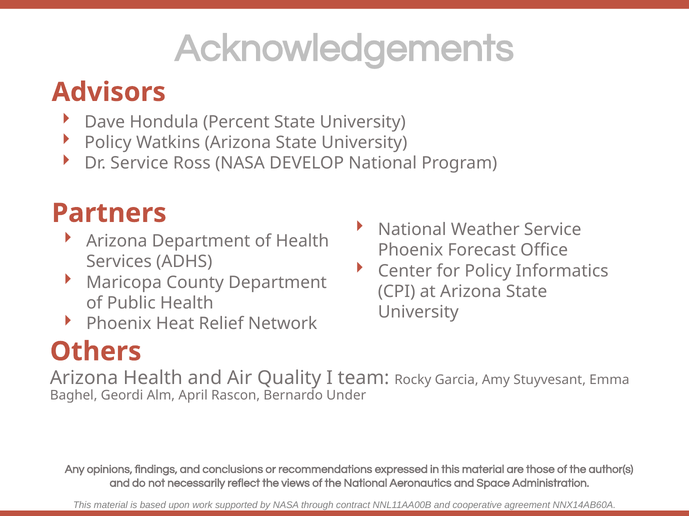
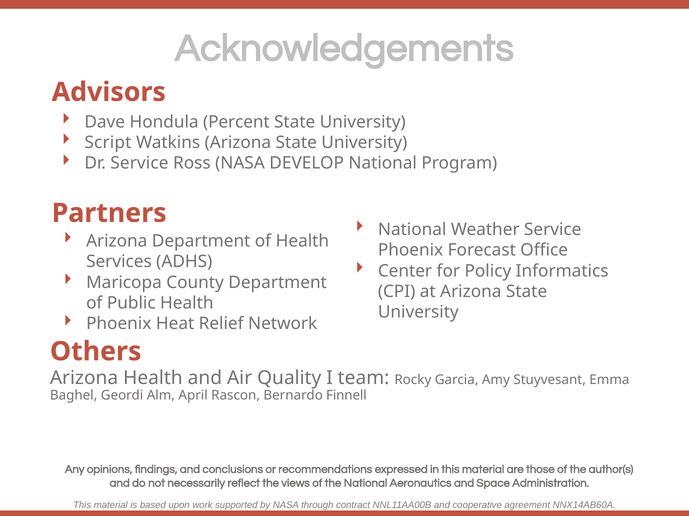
Policy at (108, 143): Policy -> Script
Under: Under -> Finnell
